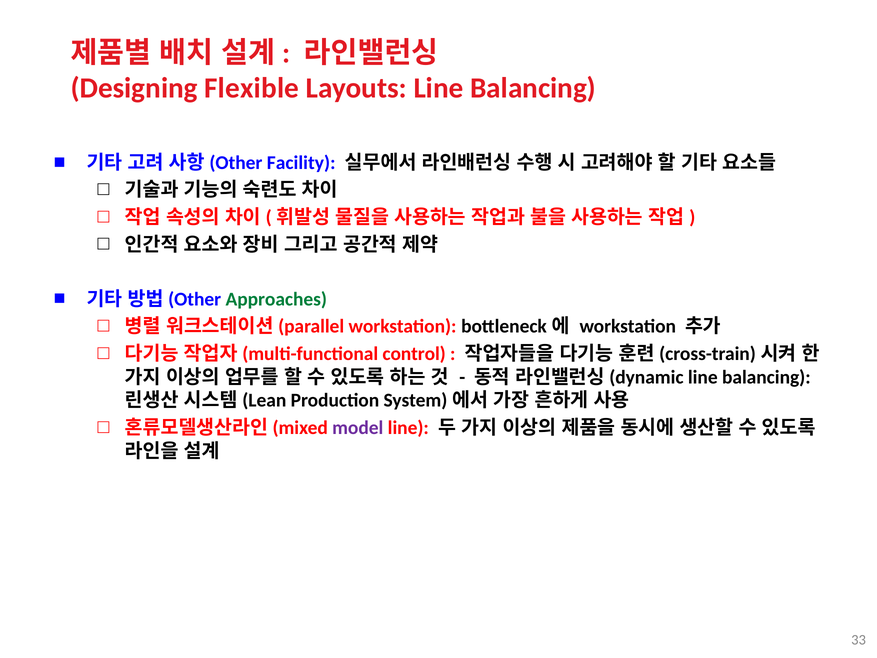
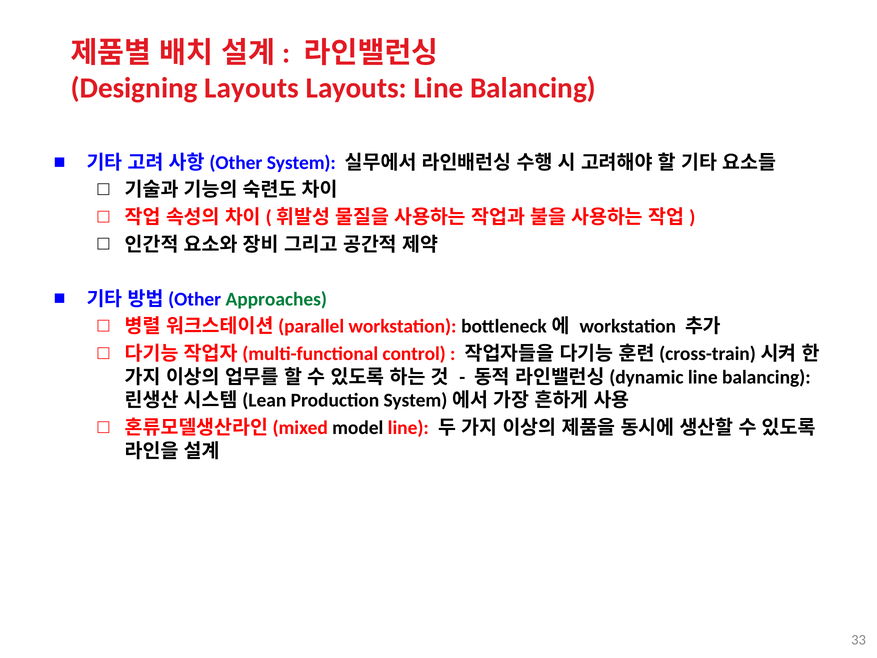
Designing Flexible: Flexible -> Layouts
Facility at (301, 163): Facility -> System
model colour: purple -> black
